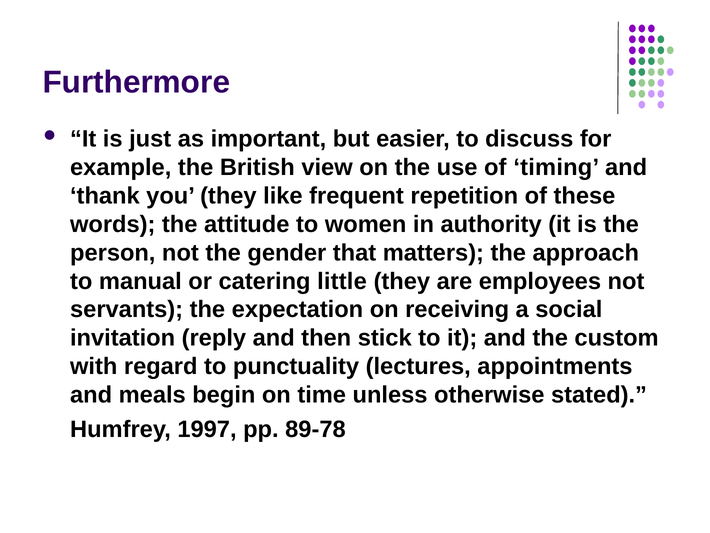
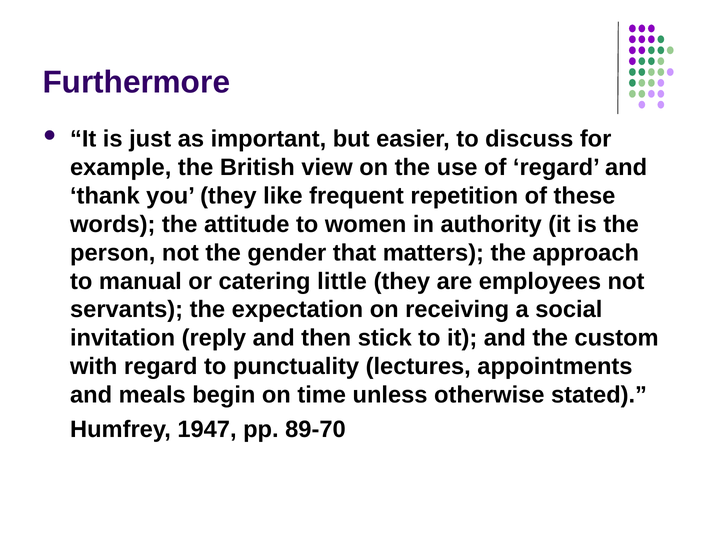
of timing: timing -> regard
1997: 1997 -> 1947
89-78: 89-78 -> 89-70
